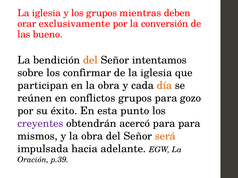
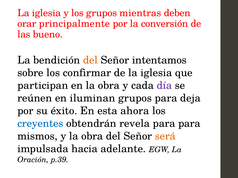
exclusivamente: exclusivamente -> principalmente
día colour: orange -> purple
conflictos: conflictos -> iluminan
gozo: gozo -> deja
punto: punto -> ahora
creyentes colour: purple -> blue
acercó: acercó -> revela
